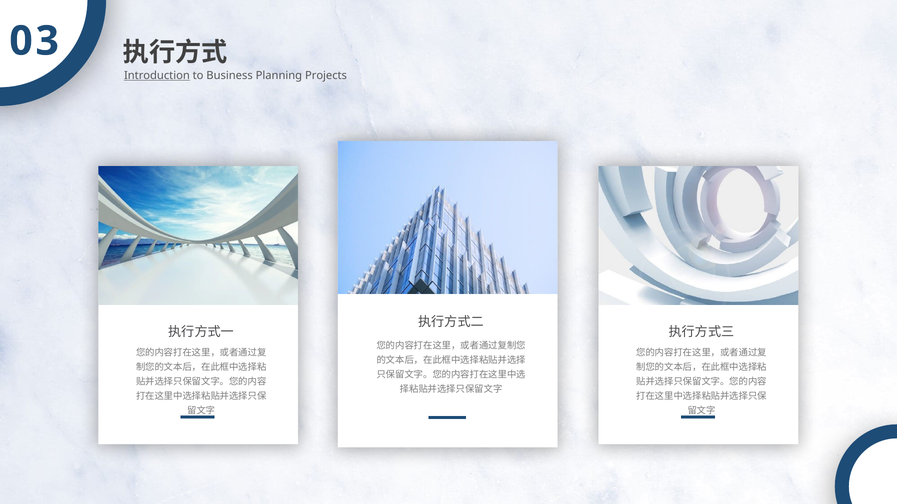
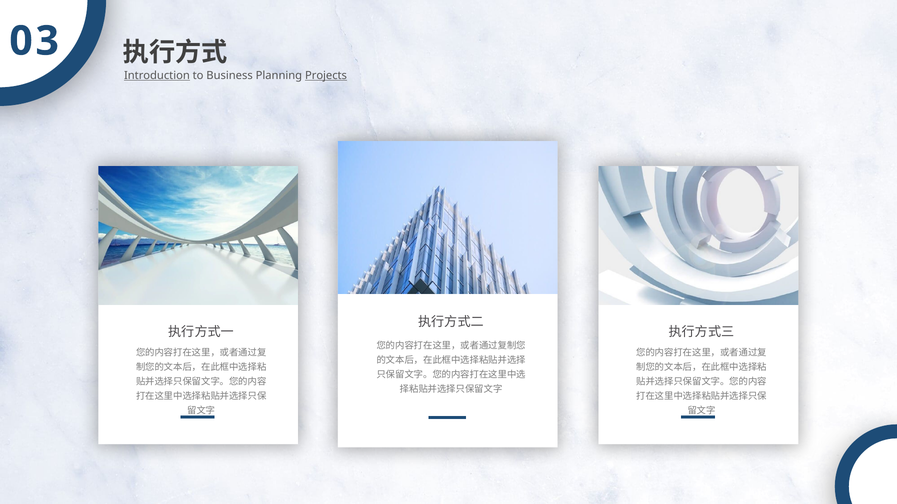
Projects underline: none -> present
